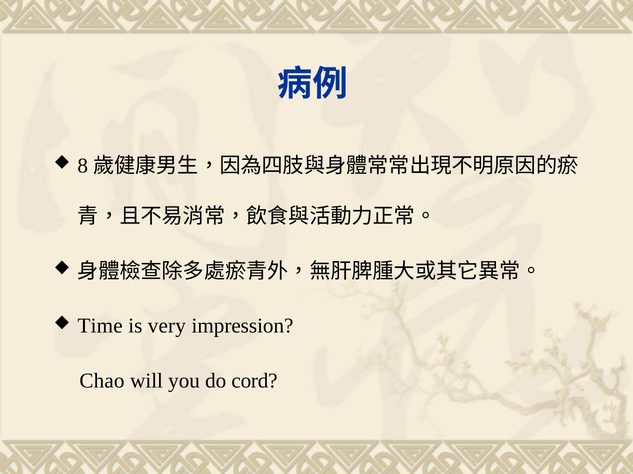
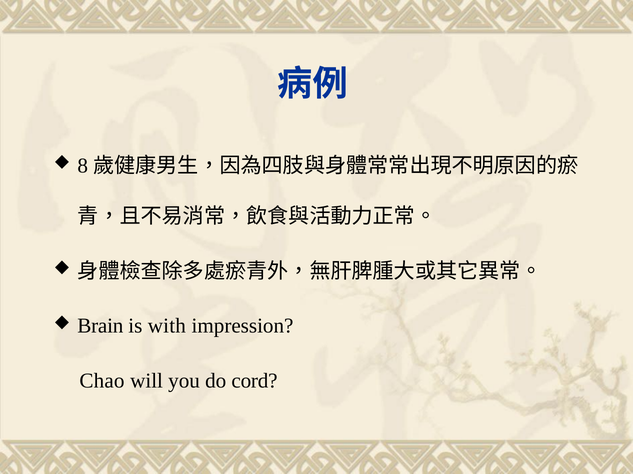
Time: Time -> Brain
very: very -> with
